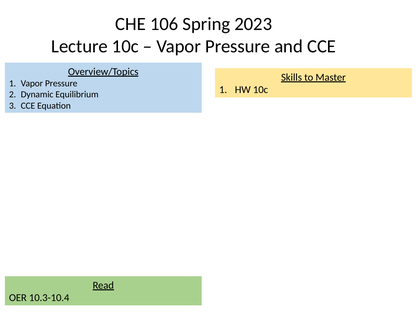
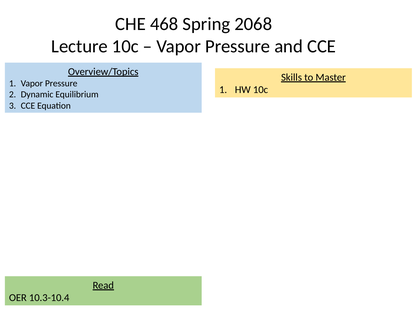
106: 106 -> 468
2023: 2023 -> 2068
